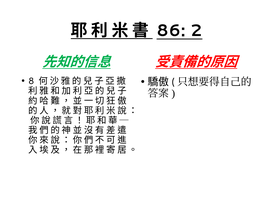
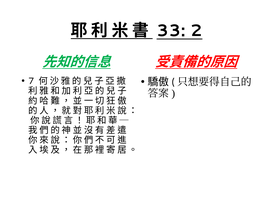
86: 86 -> 33
8: 8 -> 7
